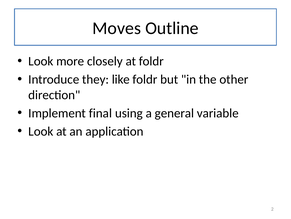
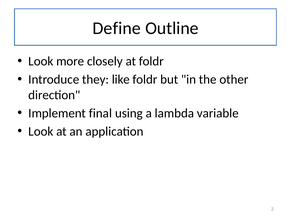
Moves: Moves -> Define
general: general -> lambda
